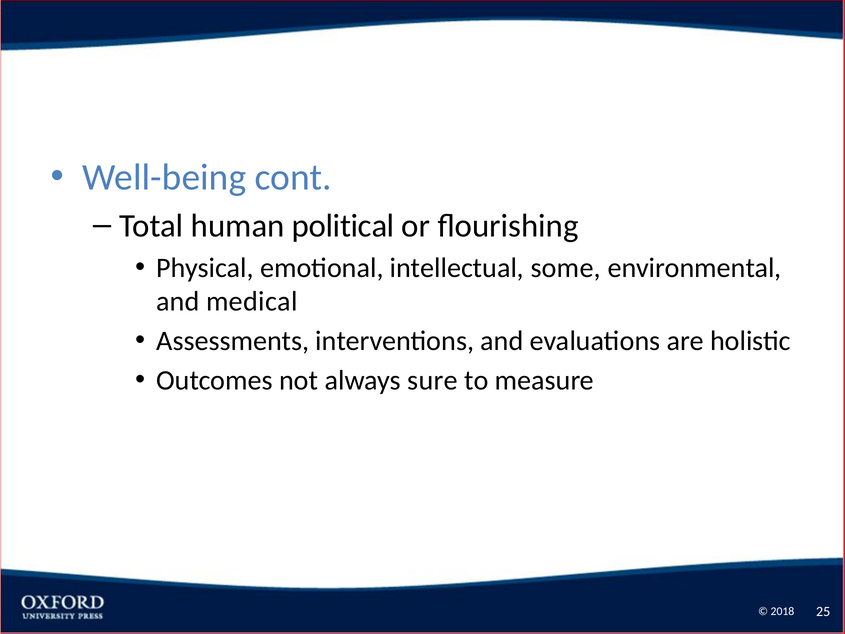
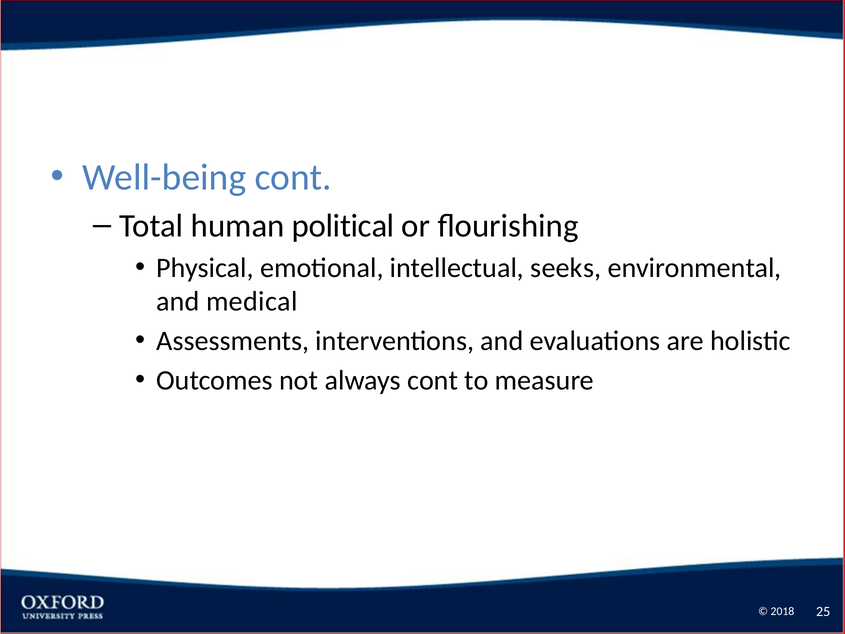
some: some -> seeks
always sure: sure -> cont
